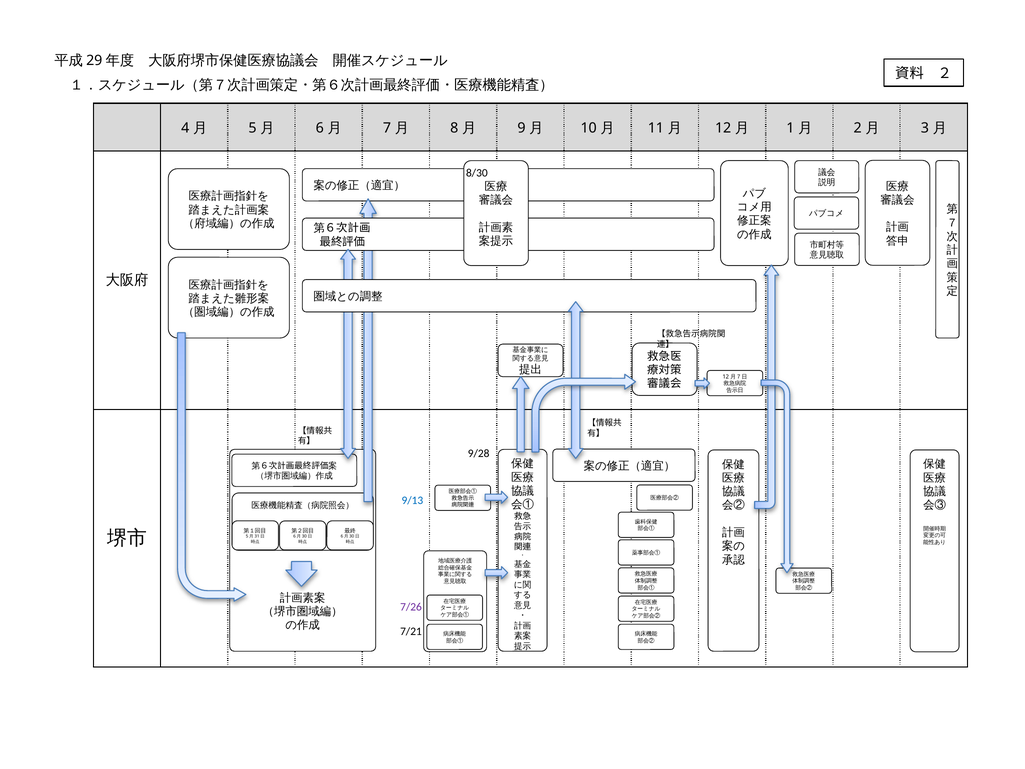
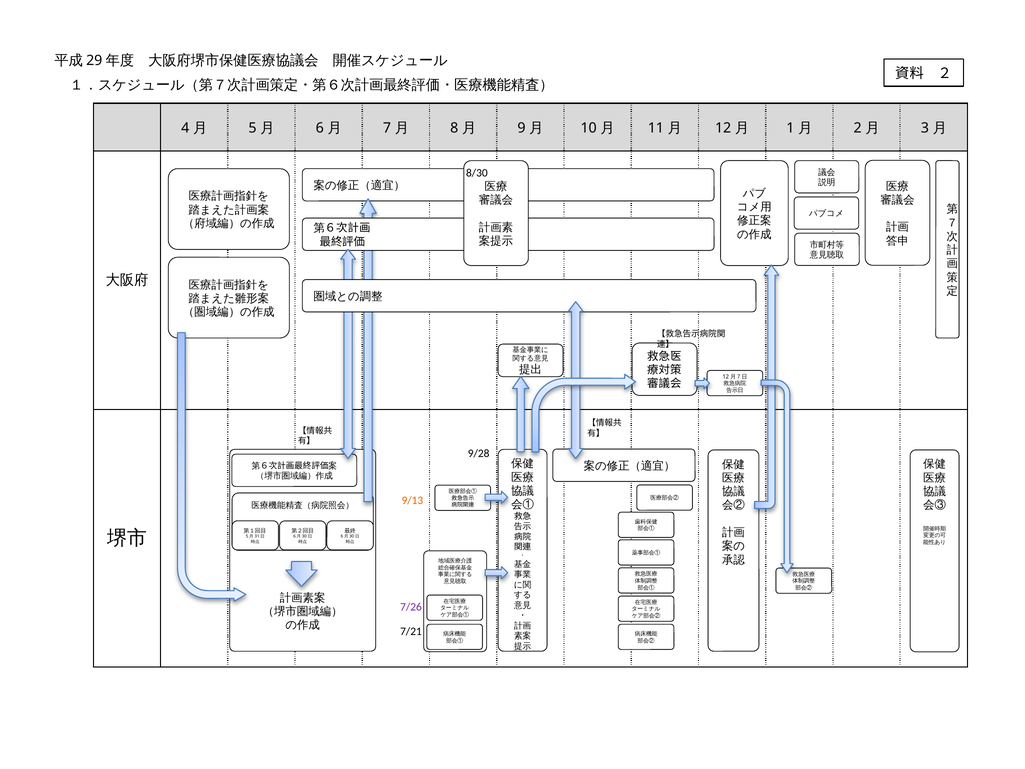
9/13 colour: blue -> orange
